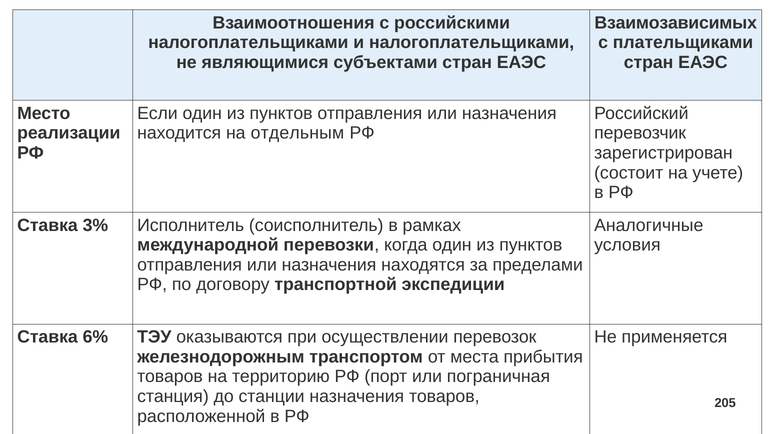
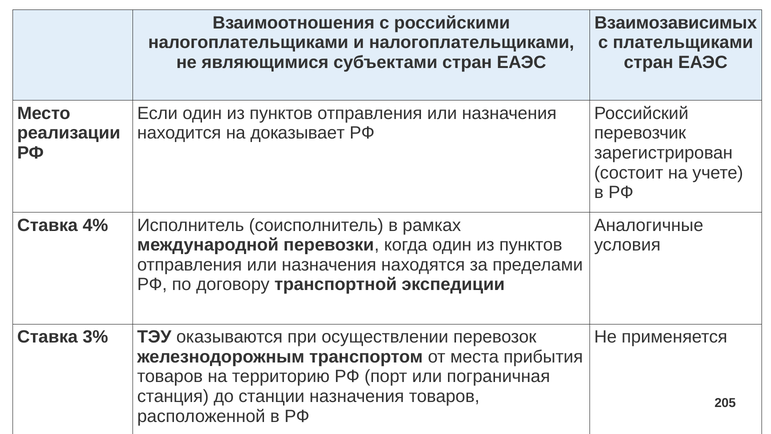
отдельным: отдельным -> доказывает
3%: 3% -> 4%
6%: 6% -> 3%
